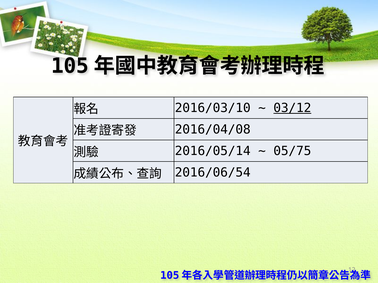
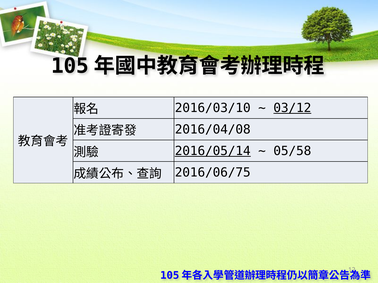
2016/05/14 underline: none -> present
05/75: 05/75 -> 05/58
2016/06/54: 2016/06/54 -> 2016/06/75
